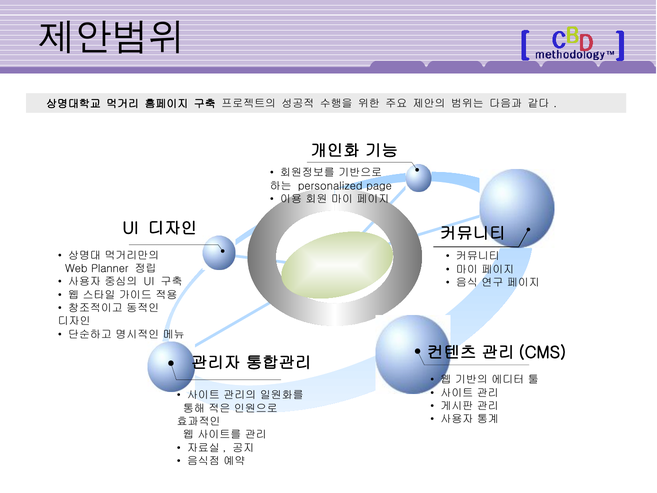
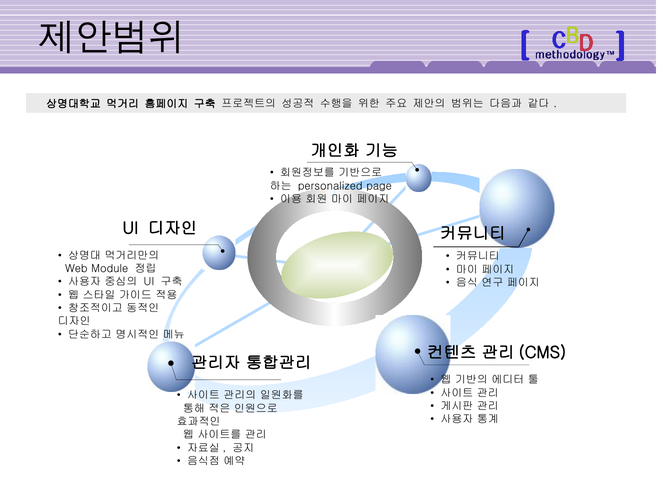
Planner: Planner -> Module
